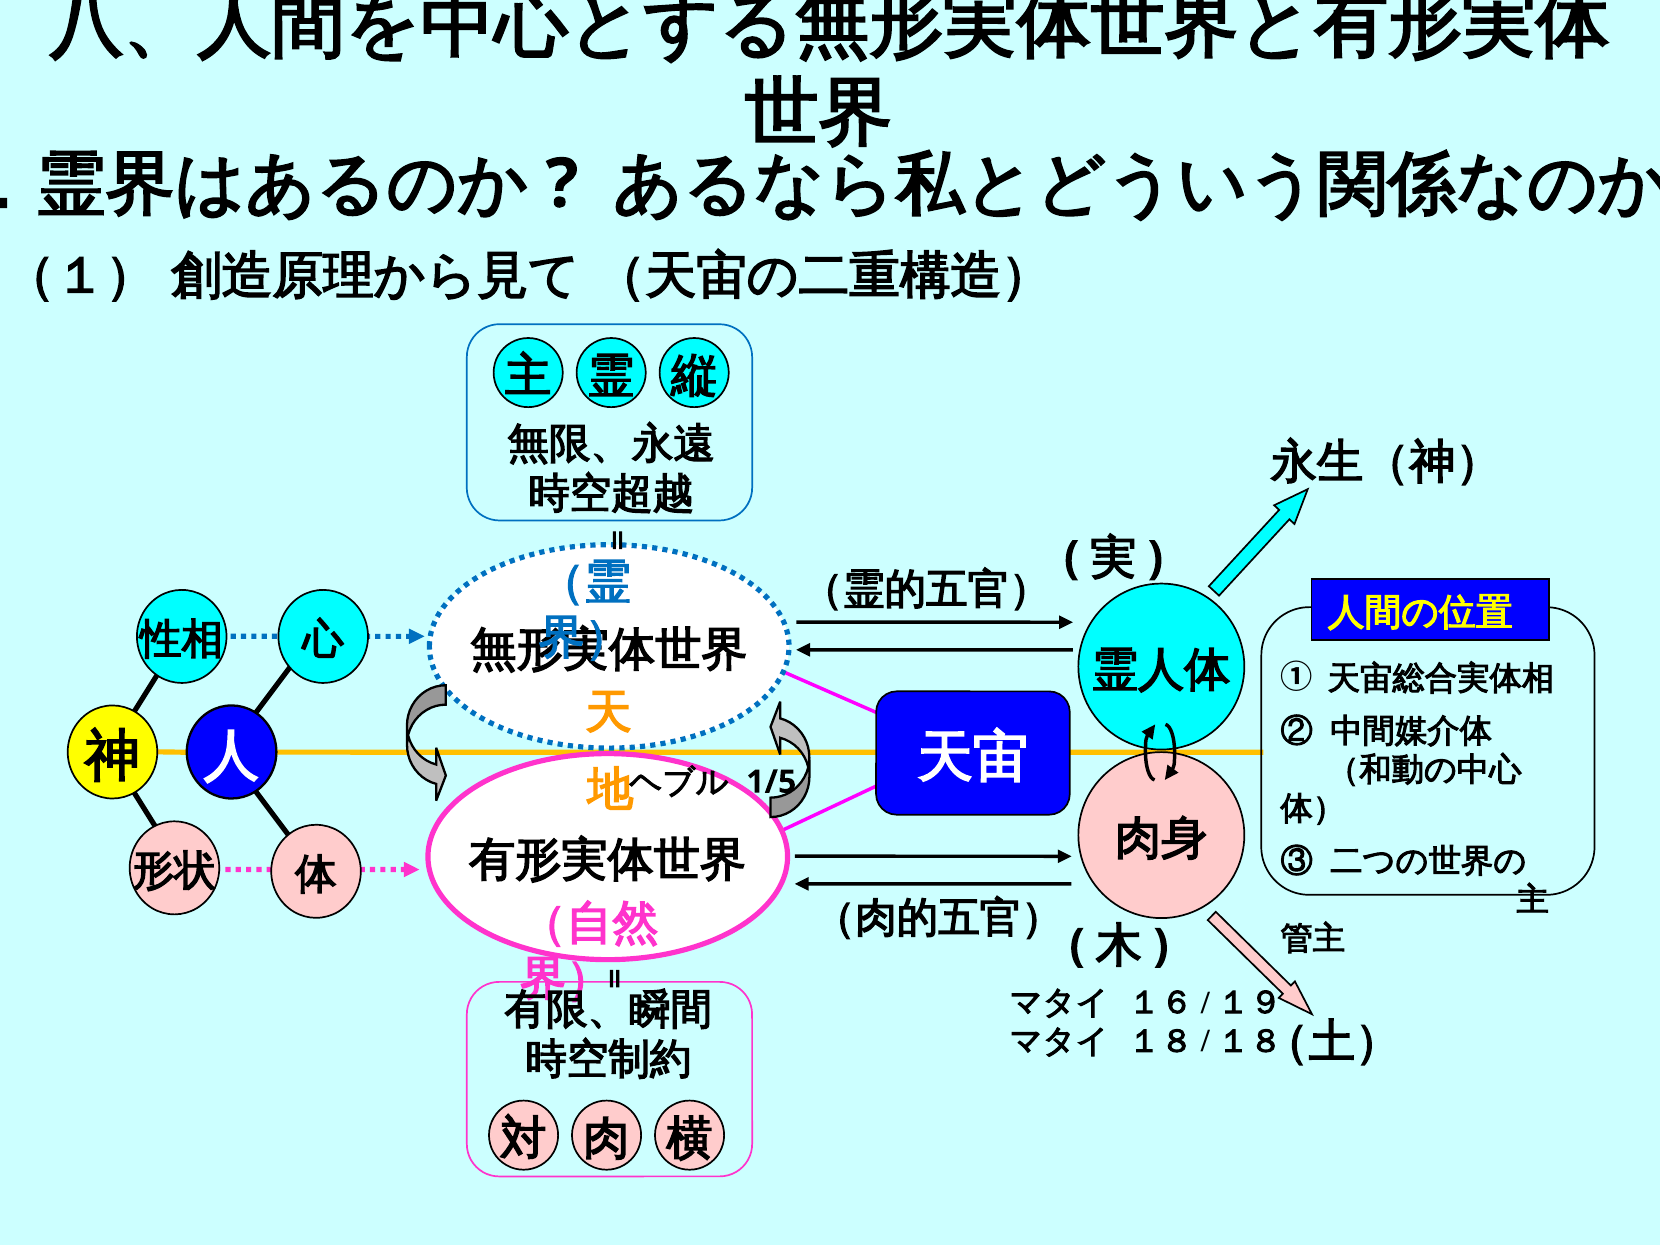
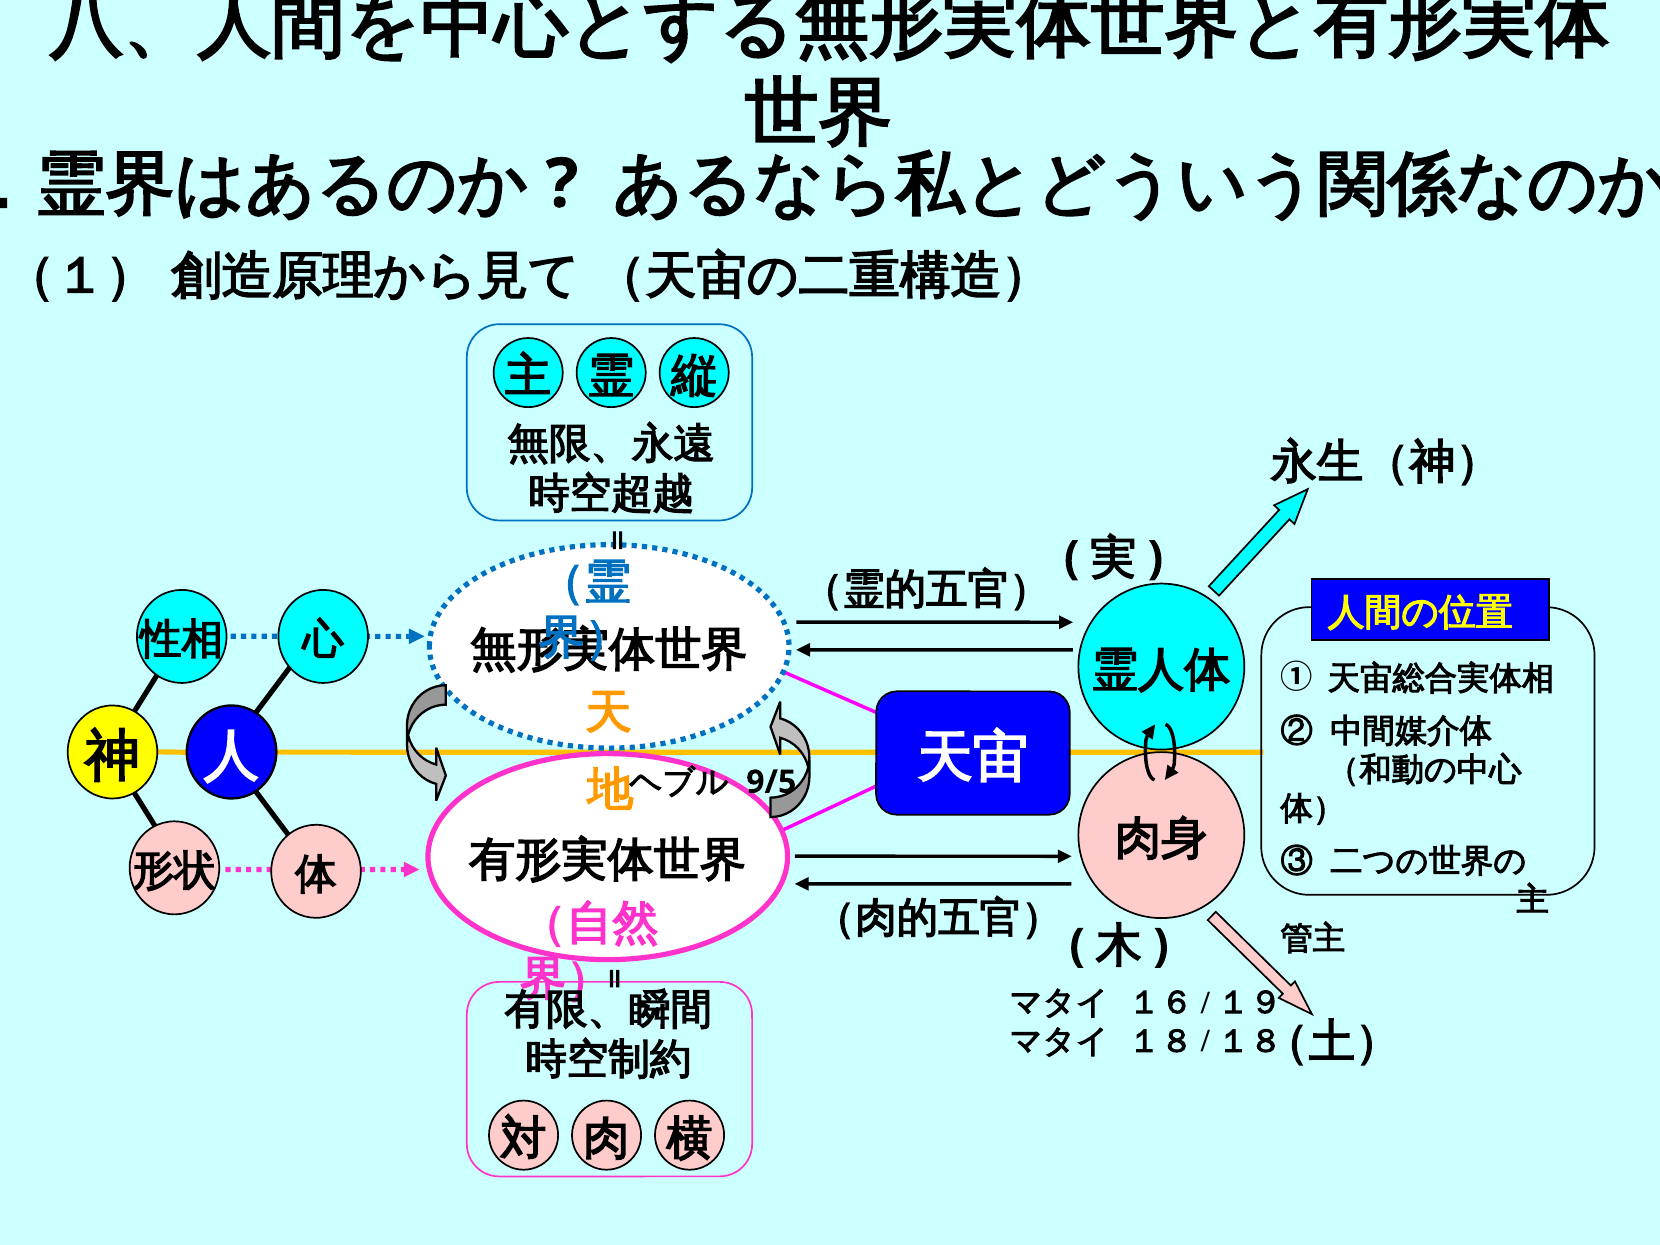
1/5: 1/5 -> 9/5
